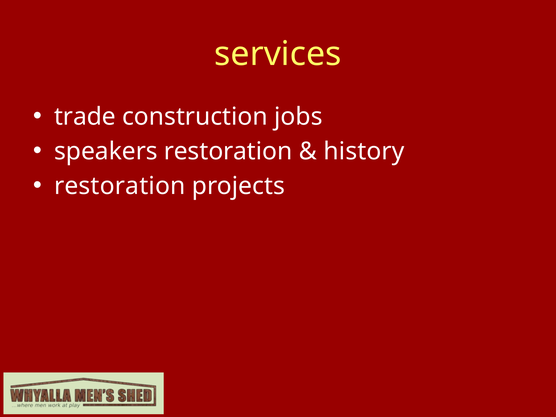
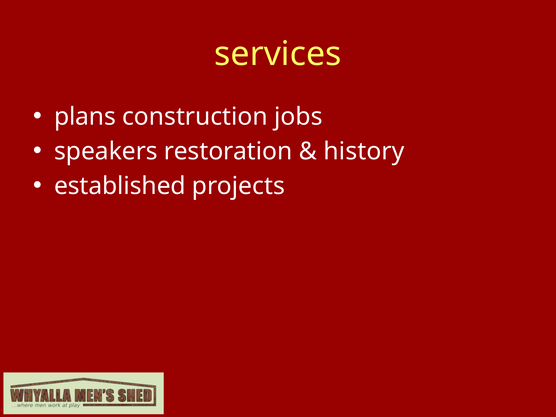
trade: trade -> plans
restoration at (120, 186): restoration -> established
